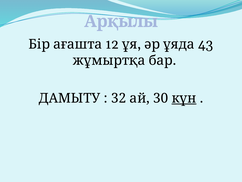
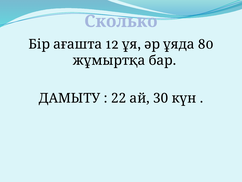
Арқылы: Арқылы -> Сколько
43: 43 -> 80
32: 32 -> 22
күн underline: present -> none
